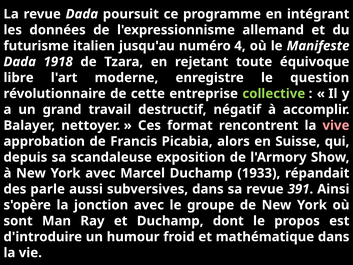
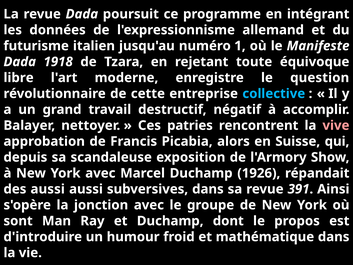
4: 4 -> 1
collective colour: light green -> light blue
format: format -> patries
1933: 1933 -> 1926
des parle: parle -> aussi
